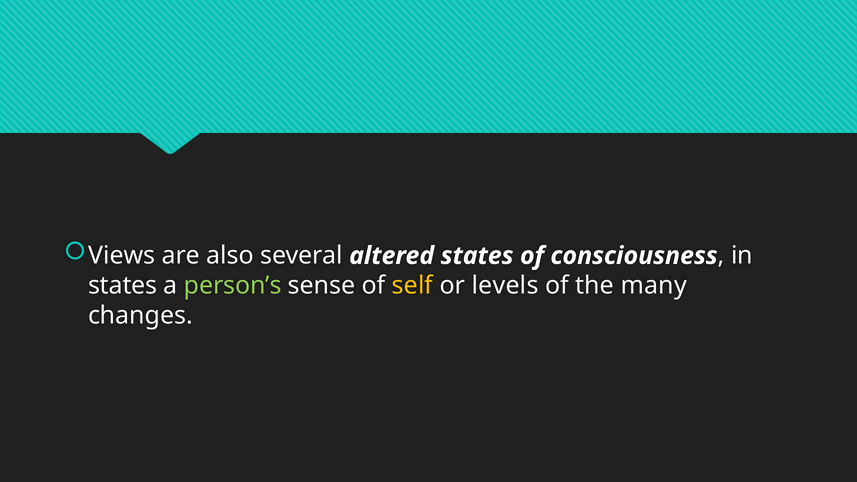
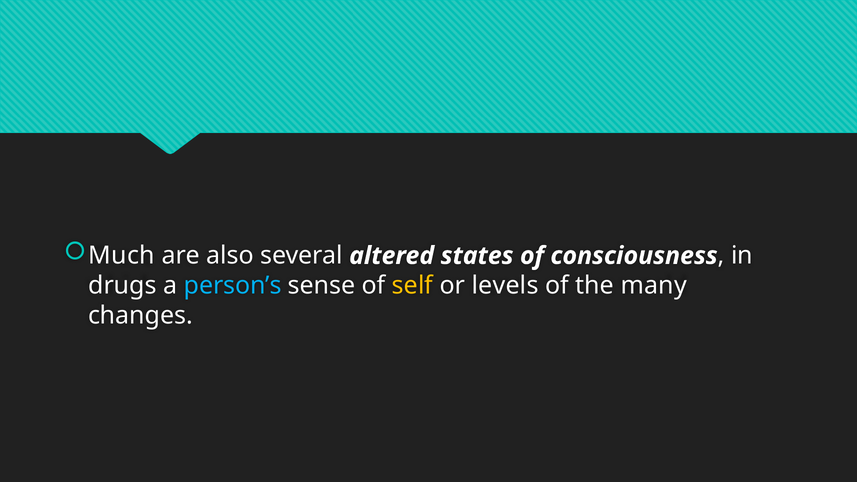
Views: Views -> Much
states at (123, 286): states -> drugs
person’s colour: light green -> light blue
